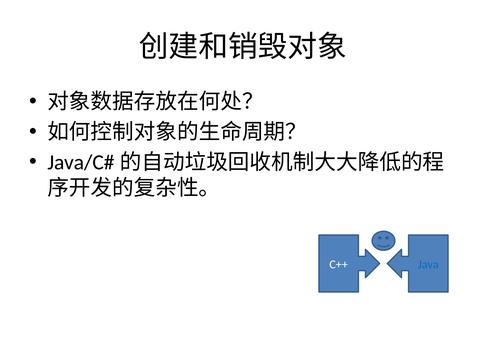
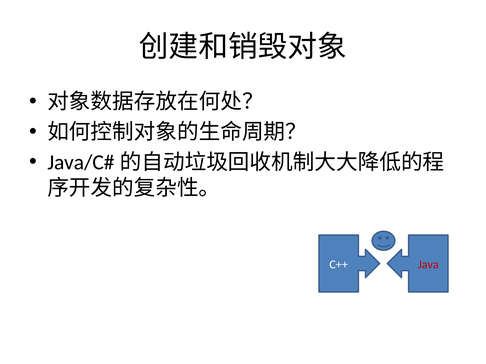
Java colour: blue -> red
